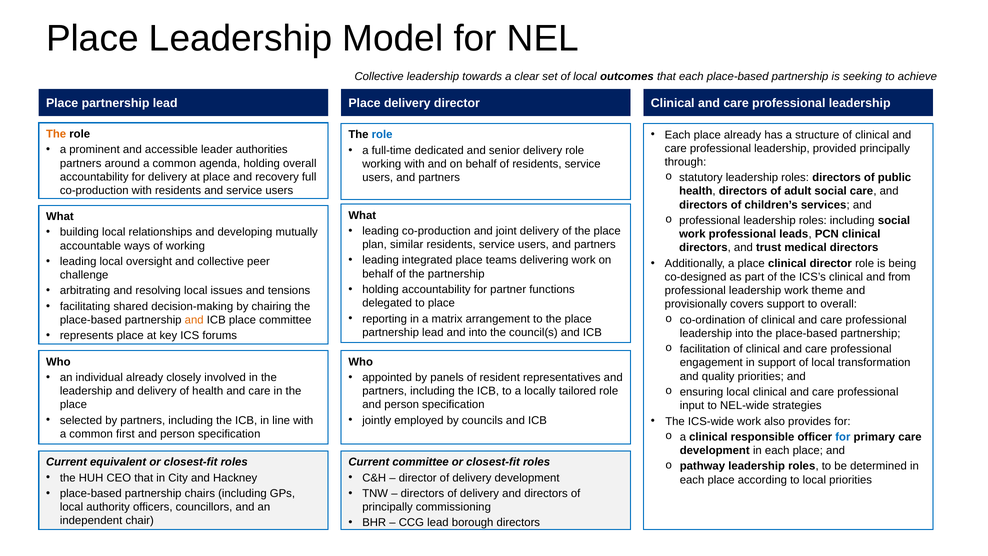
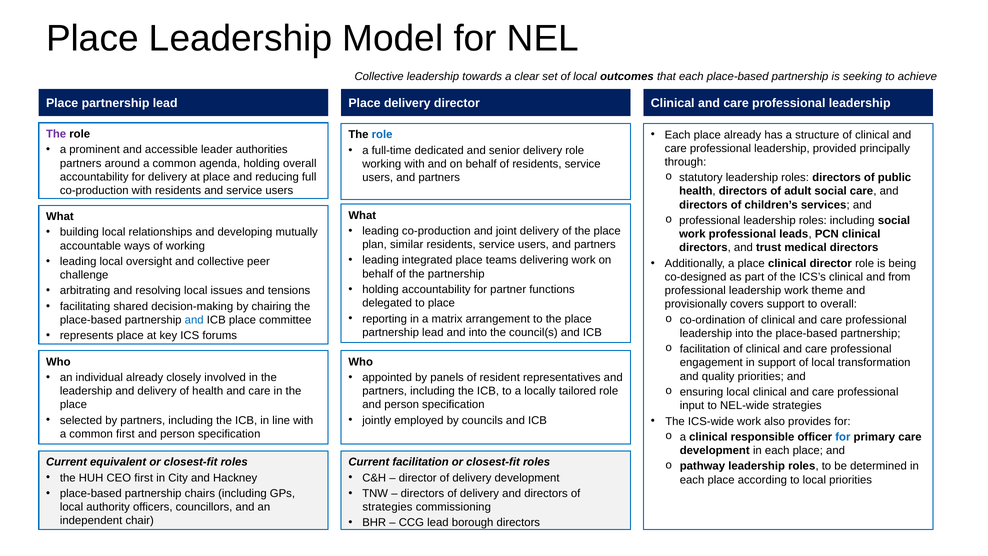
The at (56, 134) colour: orange -> purple
recovery: recovery -> reducing
and at (194, 320) colour: orange -> blue
Current committee: committee -> facilitation
CEO that: that -> first
principally at (388, 507): principally -> strategies
